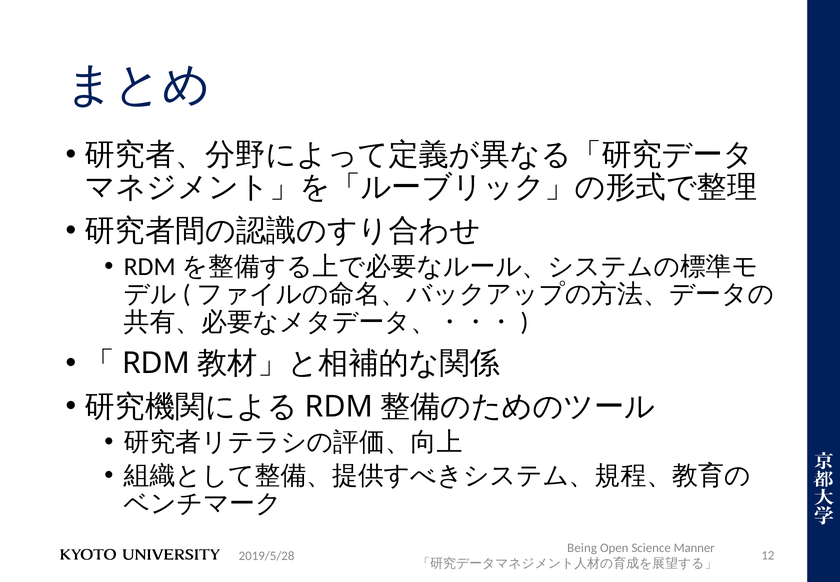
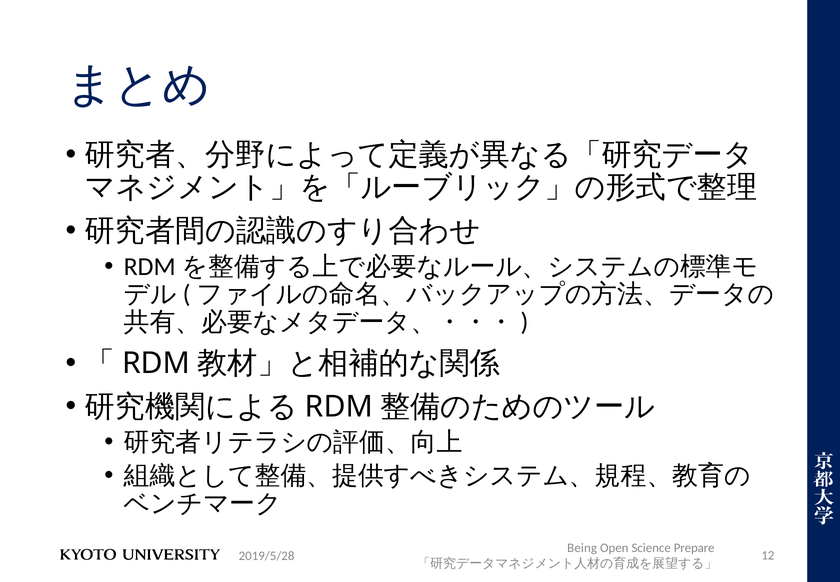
Manner: Manner -> Prepare
